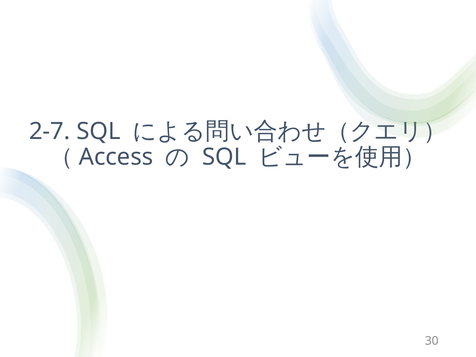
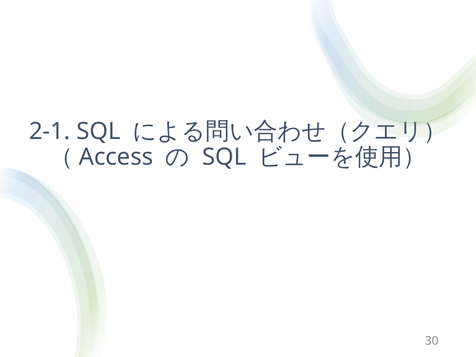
2-7: 2-7 -> 2-1
